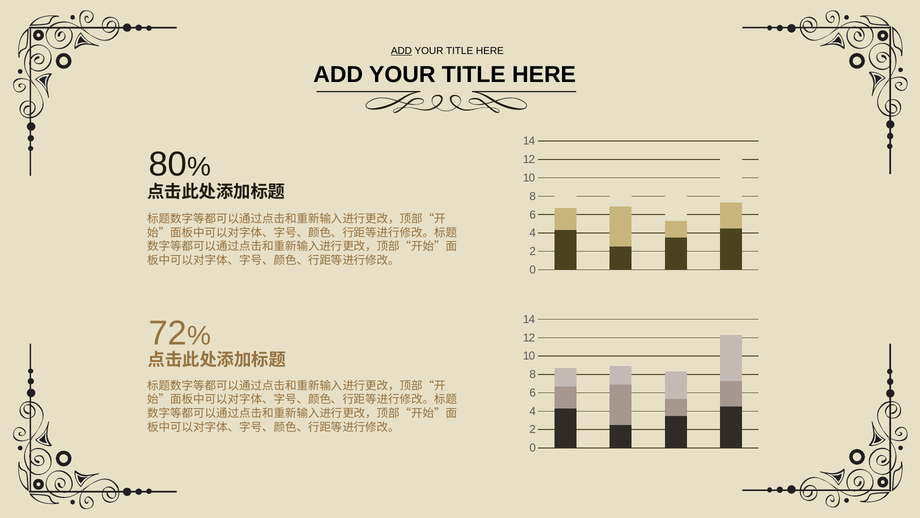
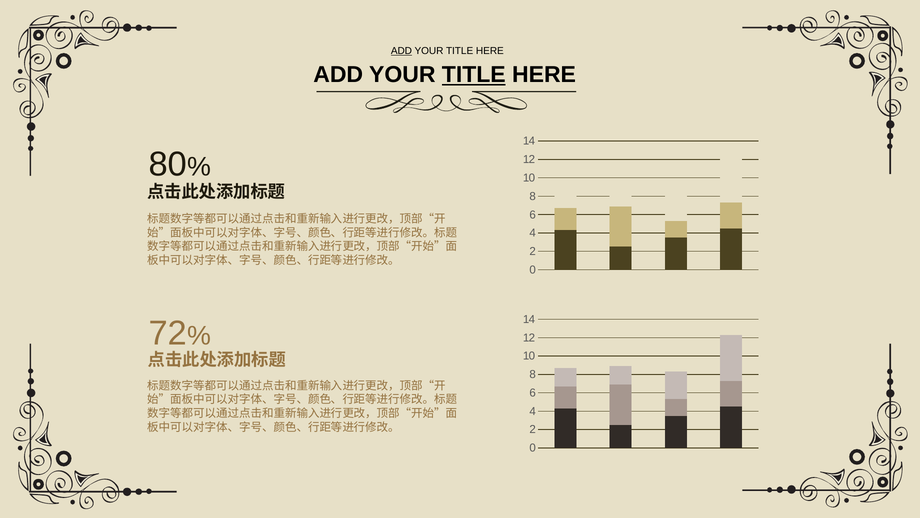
TITLE at (474, 75) underline: none -> present
